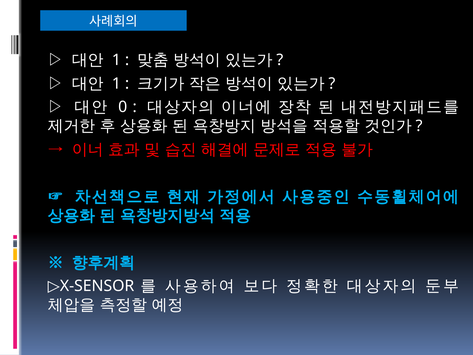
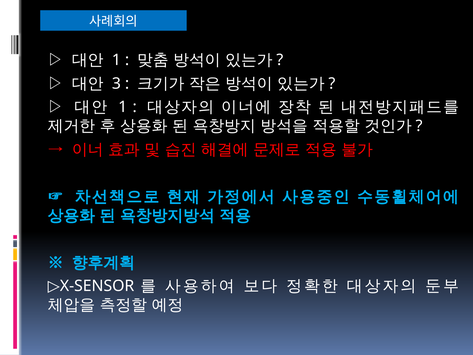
1 at (116, 83): 1 -> 3
0 at (123, 107): 0 -> 1
